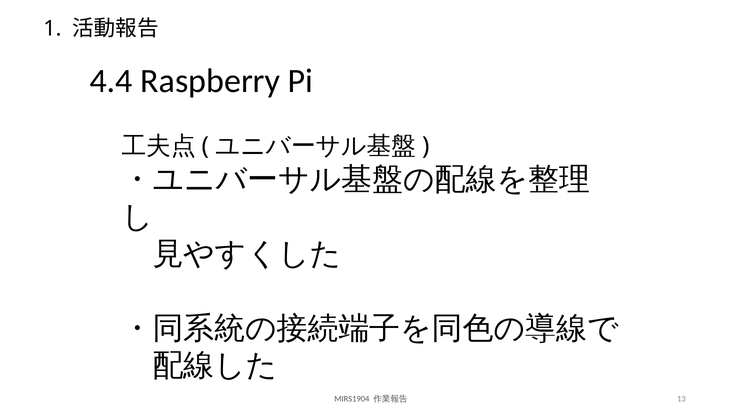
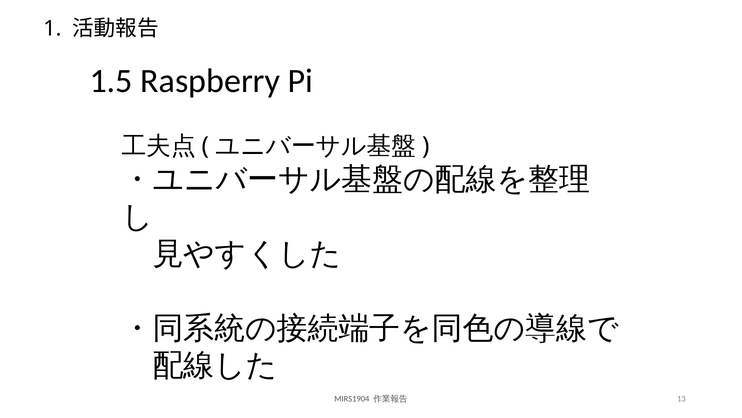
4.4: 4.4 -> 1.5
